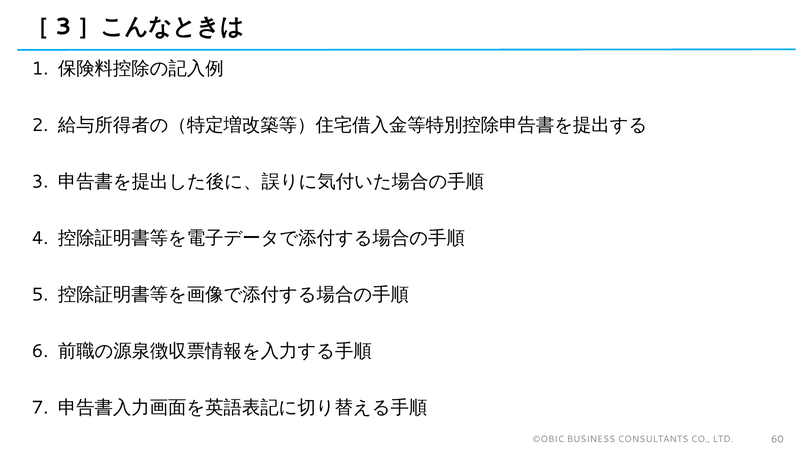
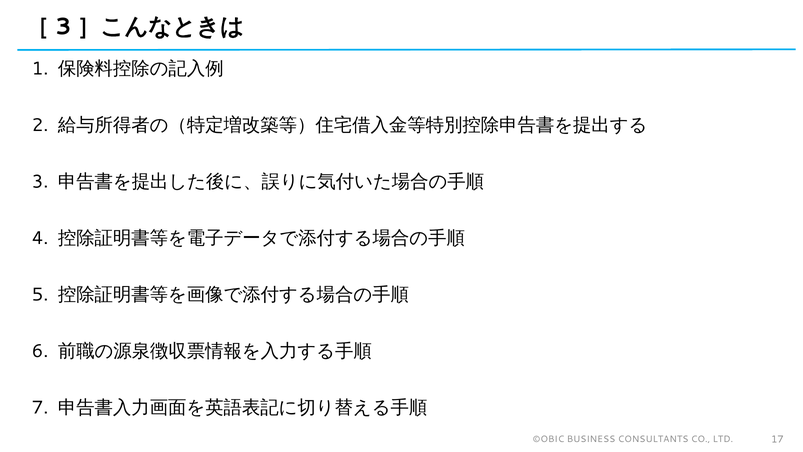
60: 60 -> 17
